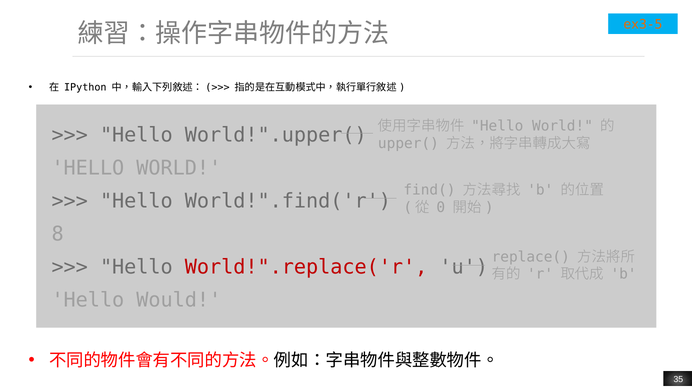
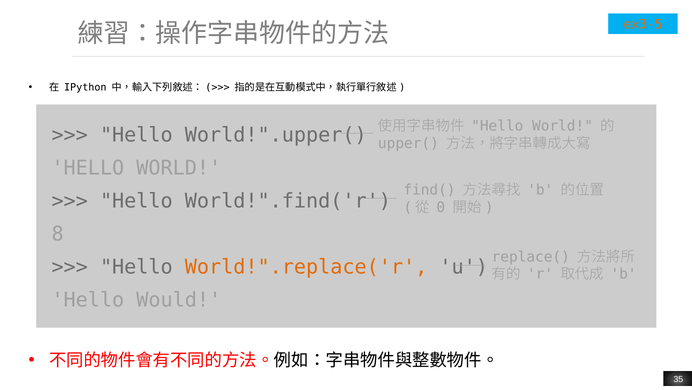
World!".replace('r colour: red -> orange
